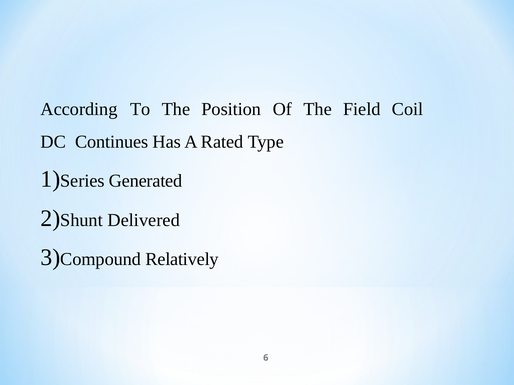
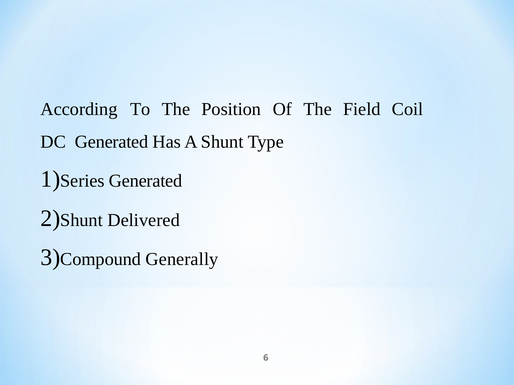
DC Continues: Continues -> Generated
A Rated: Rated -> Shunt
Relatively: Relatively -> Generally
